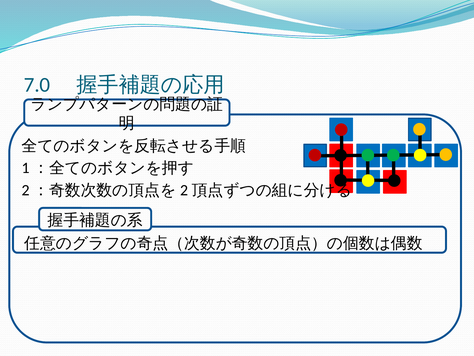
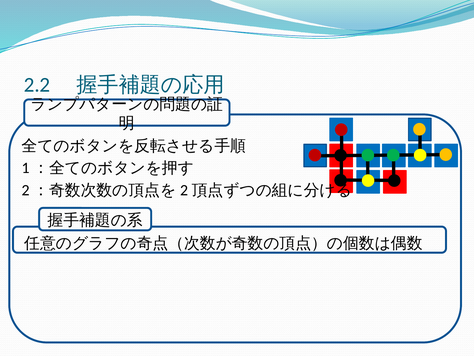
7.0: 7.0 -> 2.2
